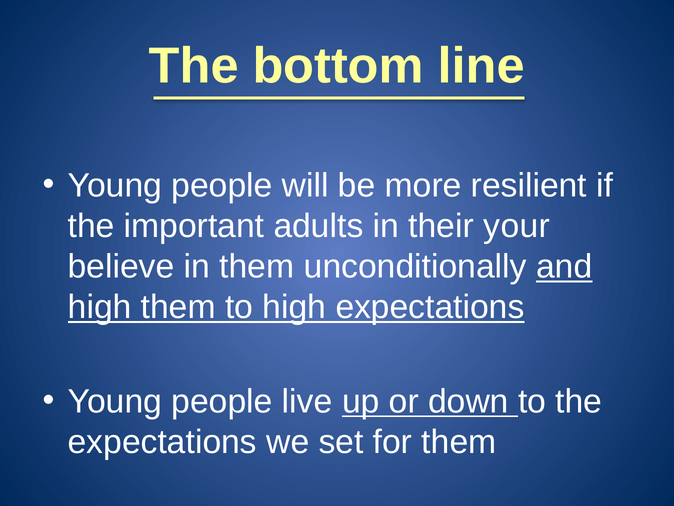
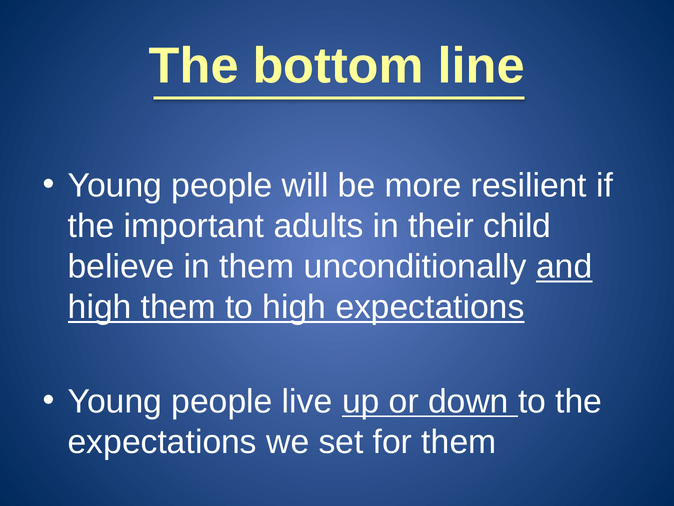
your: your -> child
